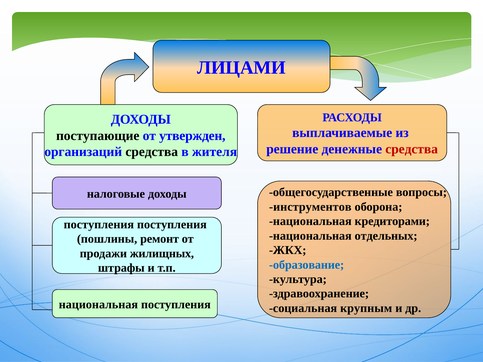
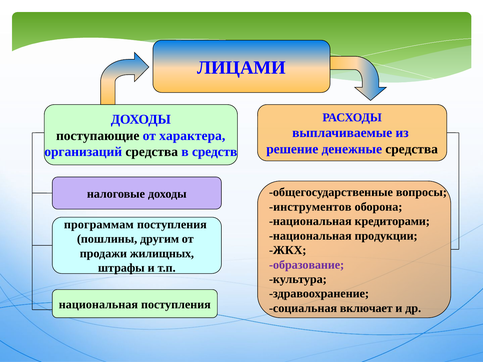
утвержден: утвержден -> характера
средства at (412, 149) colour: red -> black
жителя: жителя -> средств
поступления at (99, 225): поступления -> программам
отдельных: отдельных -> продукции
ремонт: ремонт -> другим
образование colour: blue -> purple
крупным: крупным -> включает
